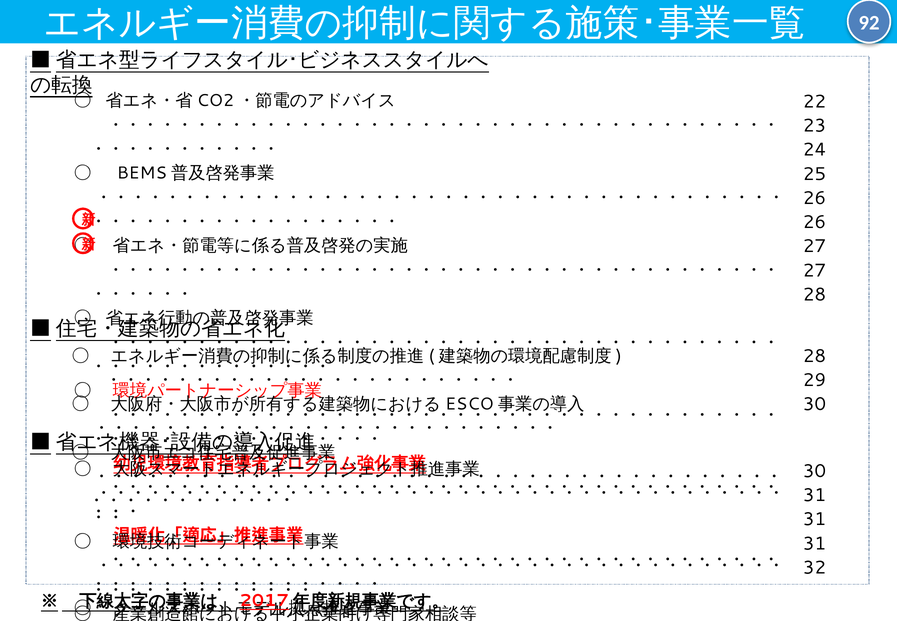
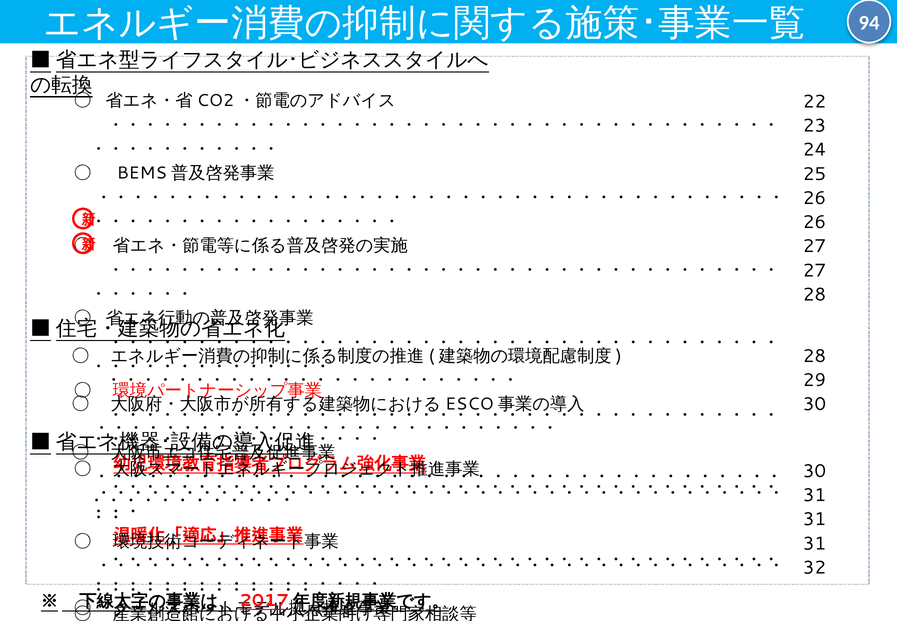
92: 92 -> 94
